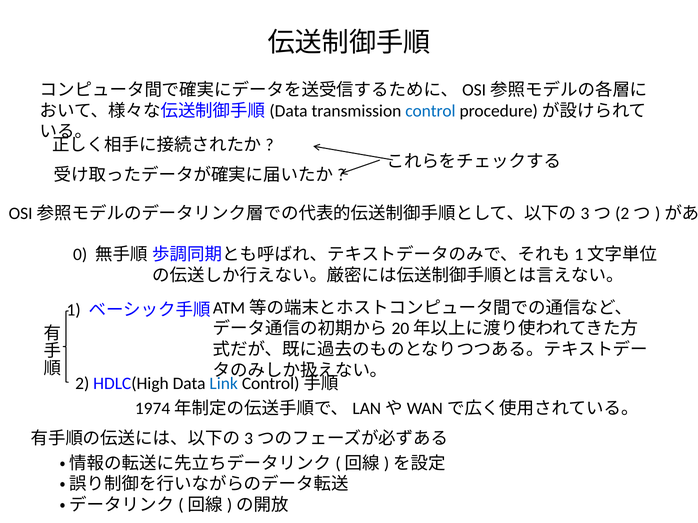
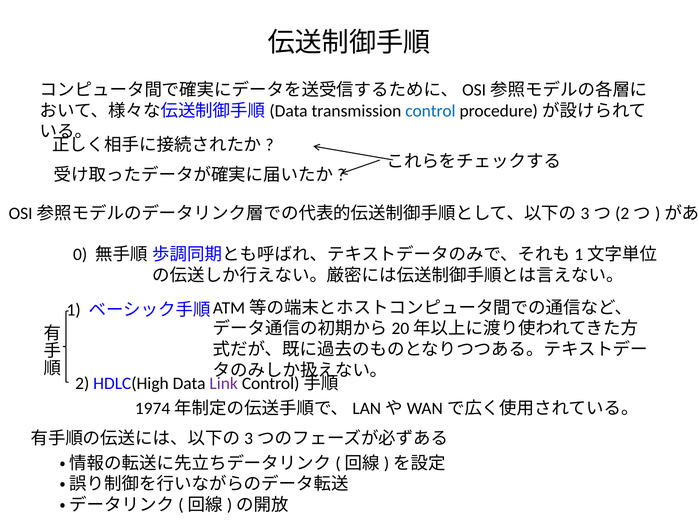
Link colour: blue -> purple
